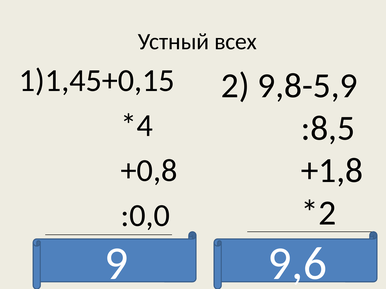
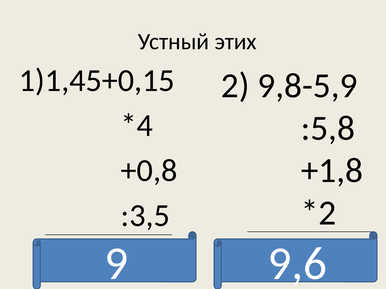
всех: всех -> этих
:8,5: :8,5 -> :5,8
:0,0: :0,0 -> :3,5
